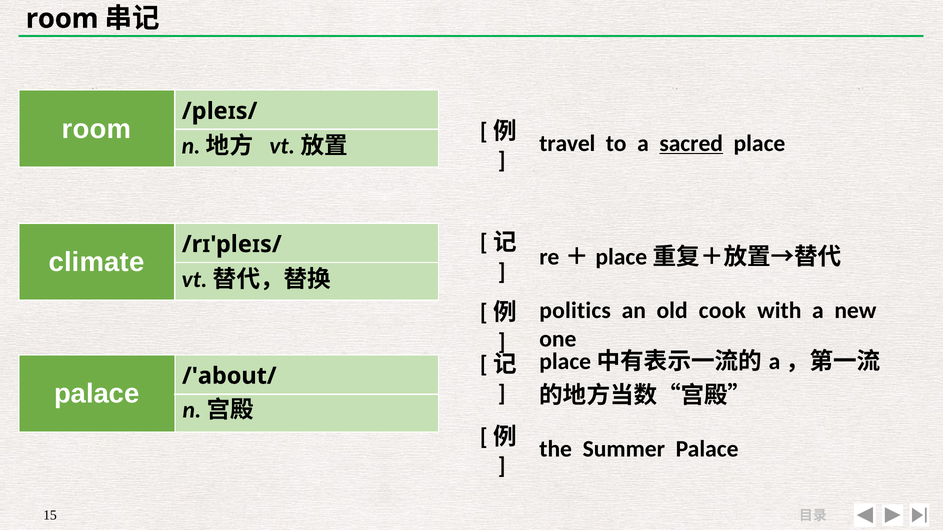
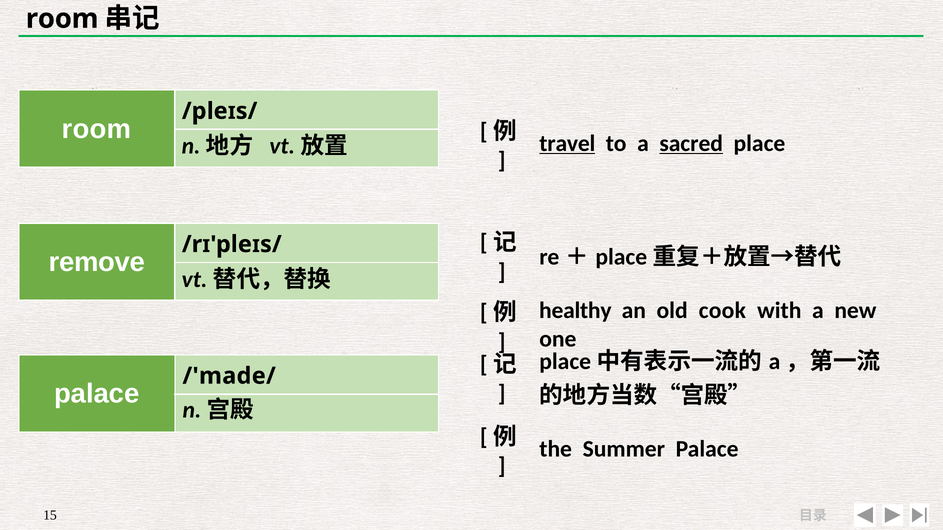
travel underline: none -> present
climate: climate -> remove
politics: politics -> healthy
/'about/: /'about/ -> /'made/
